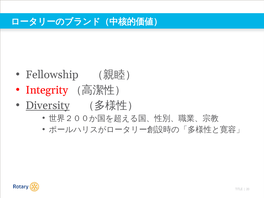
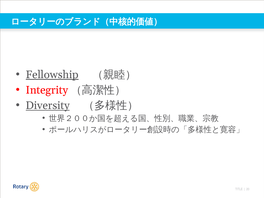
Fellowship underline: none -> present
